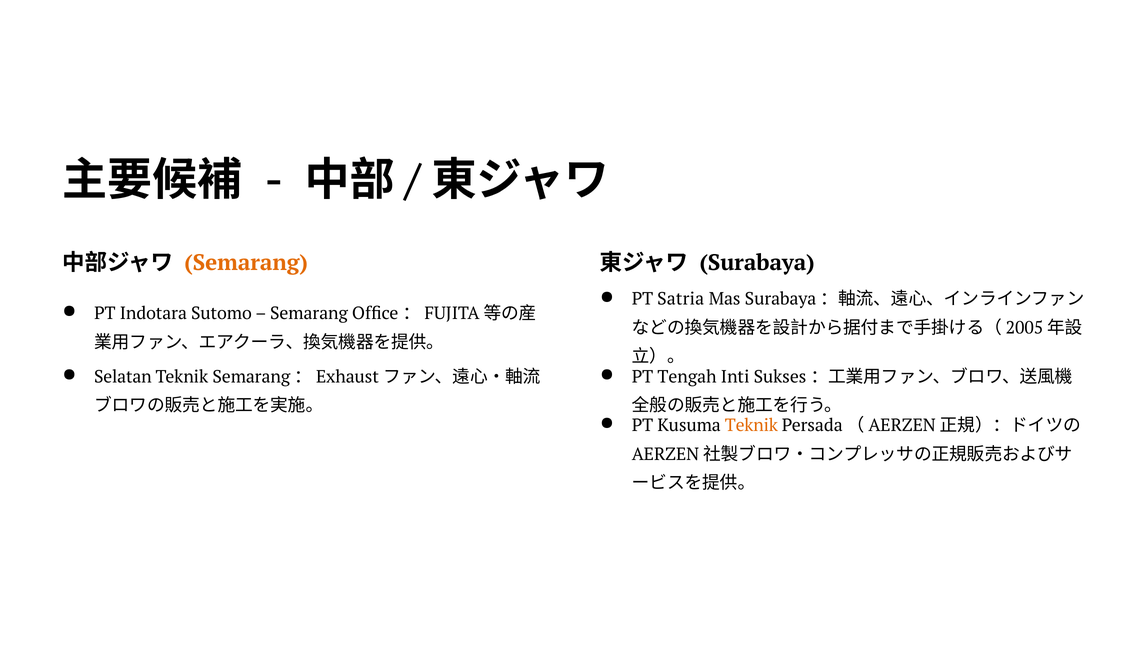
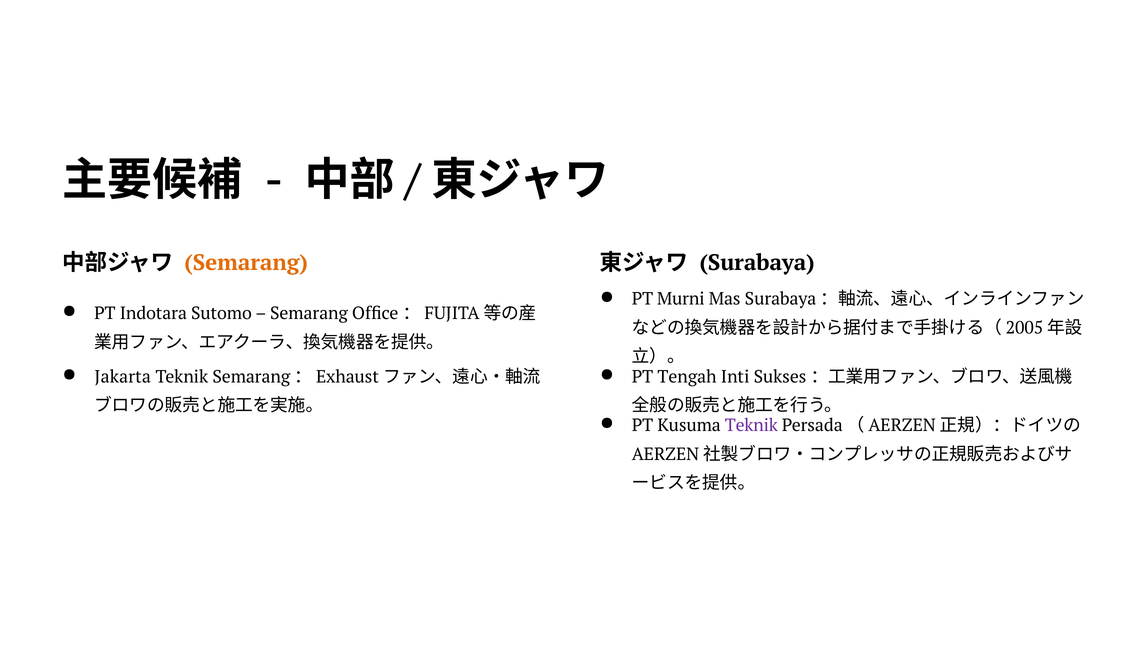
Satria: Satria -> Murni
Selatan: Selatan -> Jakarta
Teknik at (751, 425) colour: orange -> purple
